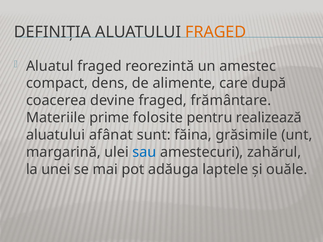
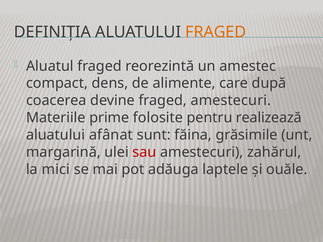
fraged frământare: frământare -> amestecuri
sau colour: blue -> red
unei: unei -> mici
